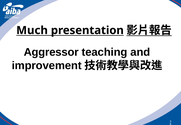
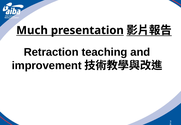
Aggressor: Aggressor -> Retraction
